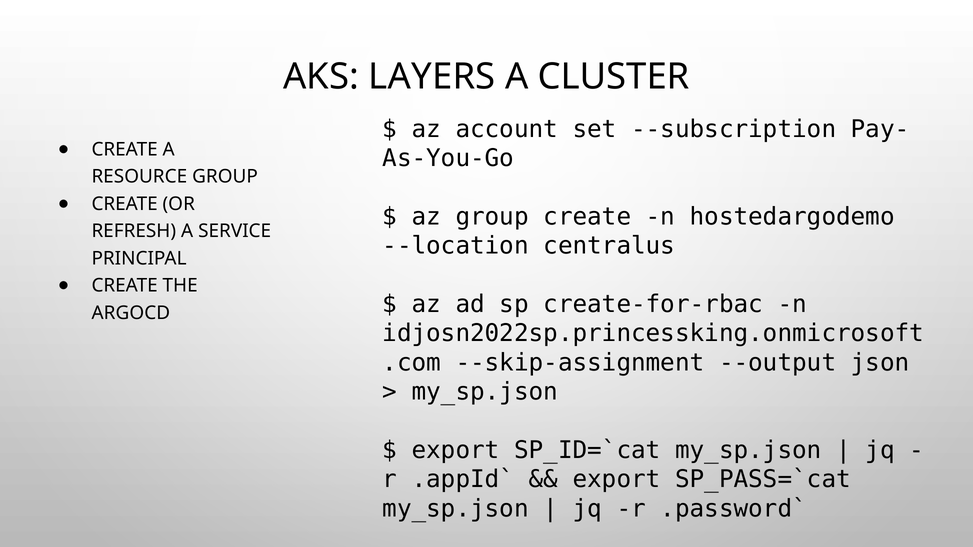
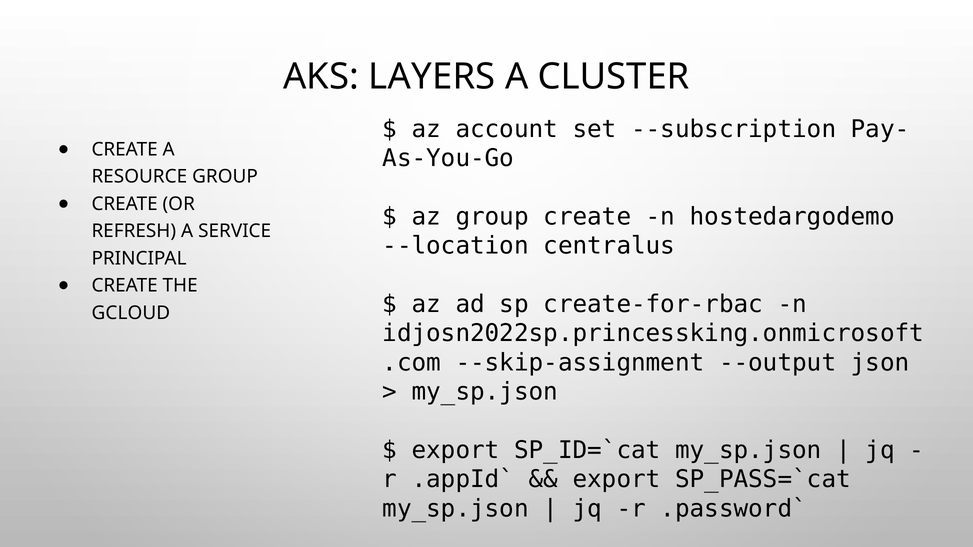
ARGOCD: ARGOCD -> GCLOUD
